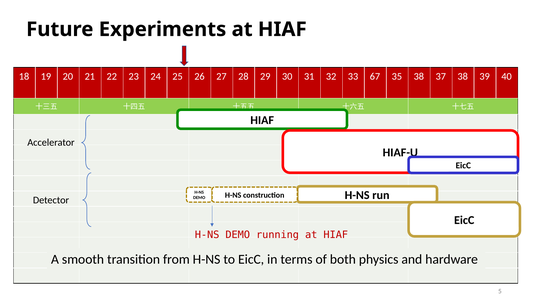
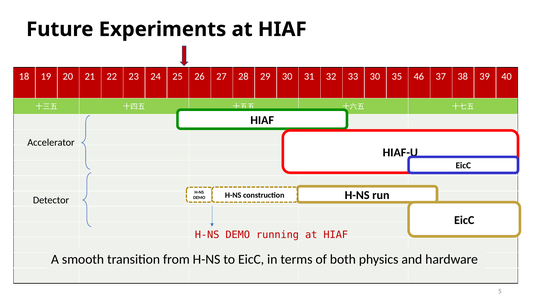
33 67: 67 -> 30
35 38: 38 -> 46
